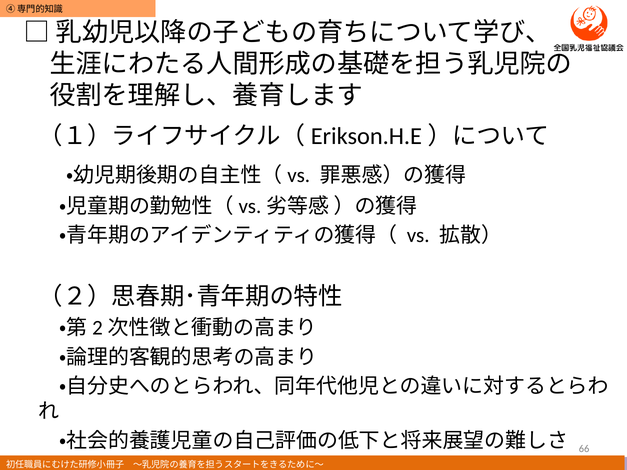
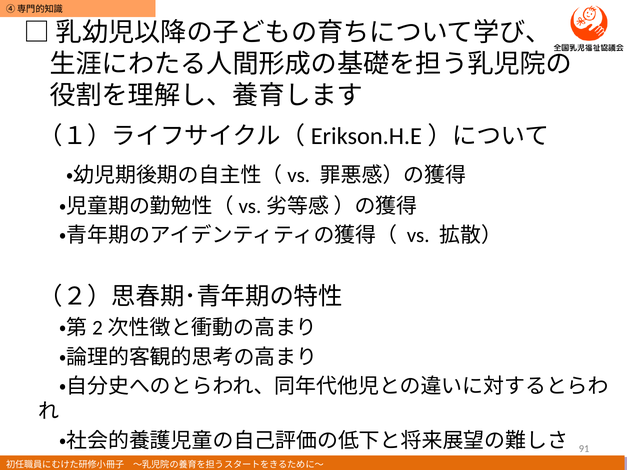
66: 66 -> 91
